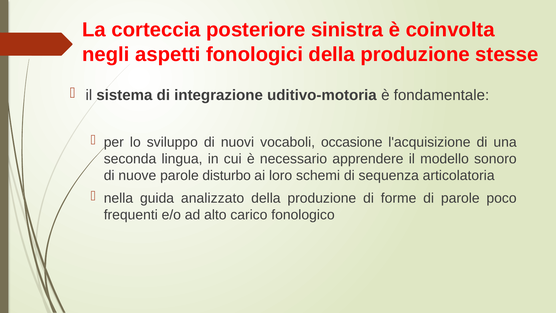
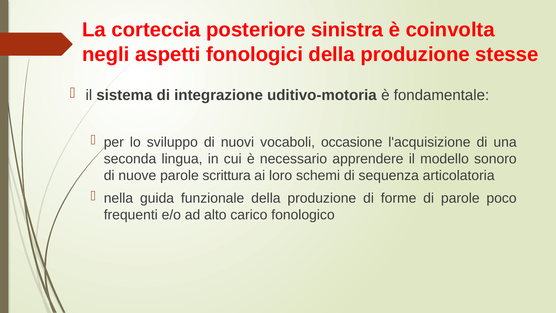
disturbo: disturbo -> scrittura
analizzato: analizzato -> funzionale
